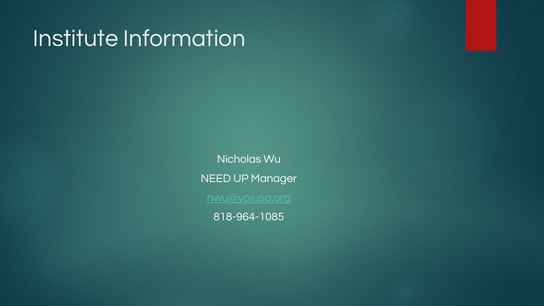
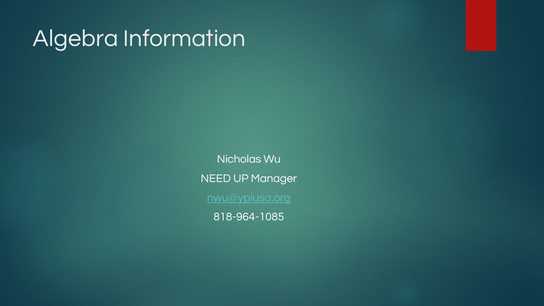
Institute: Institute -> Algebra
